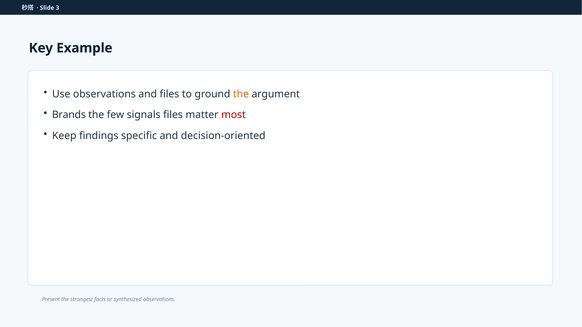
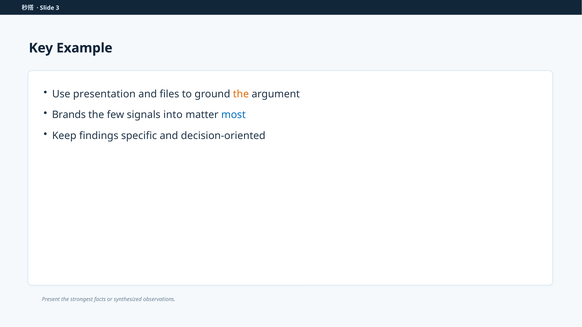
Use observations: observations -> presentation
signals files: files -> into
most colour: red -> blue
